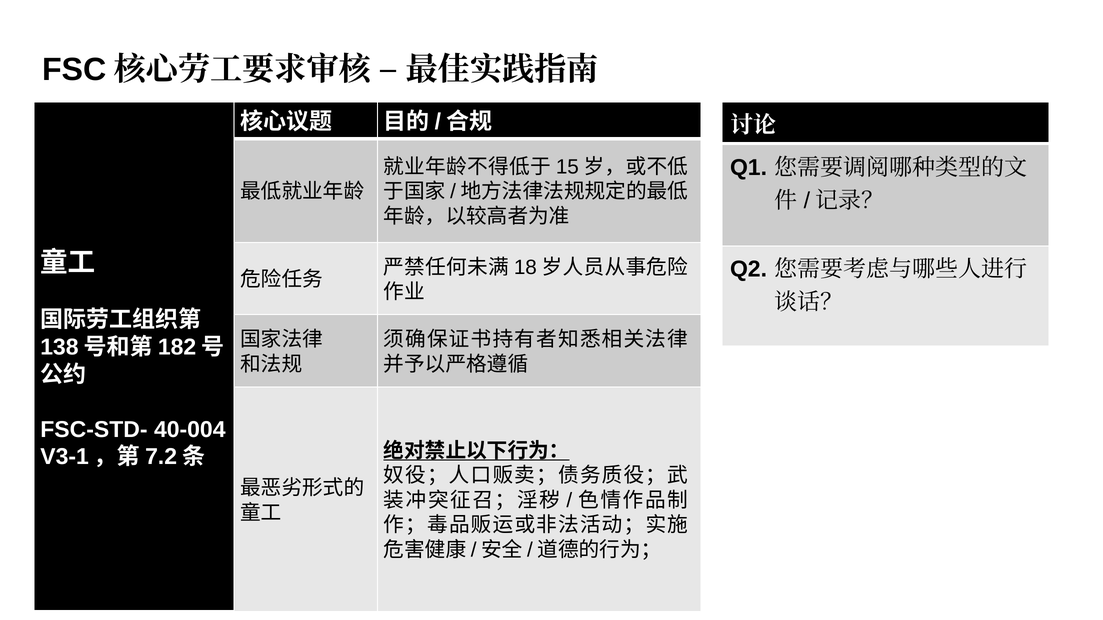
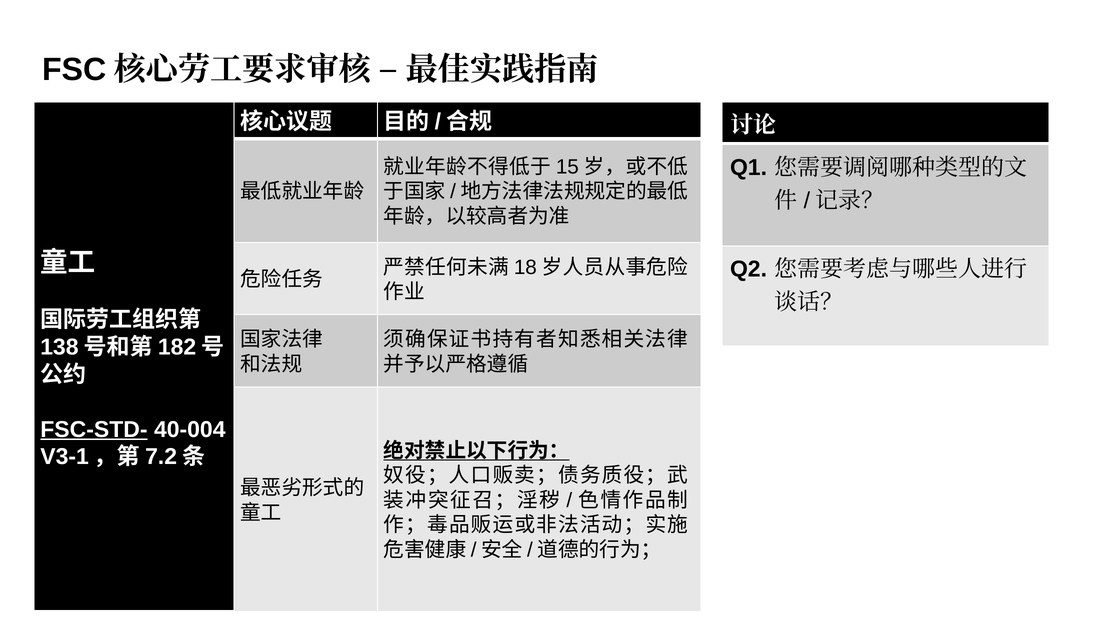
FSC-STD- underline: none -> present
